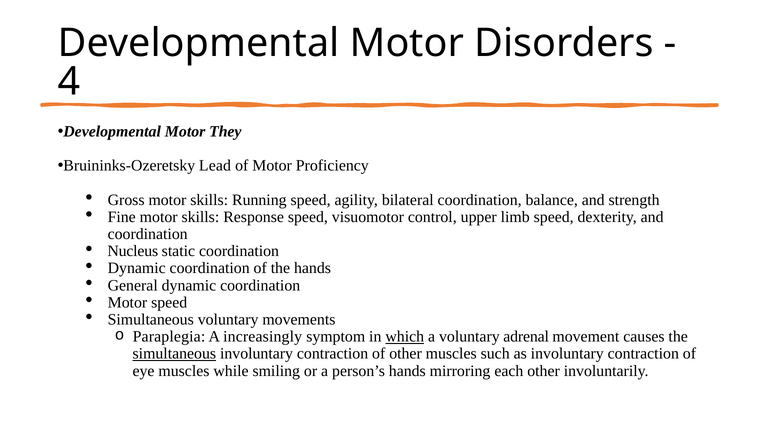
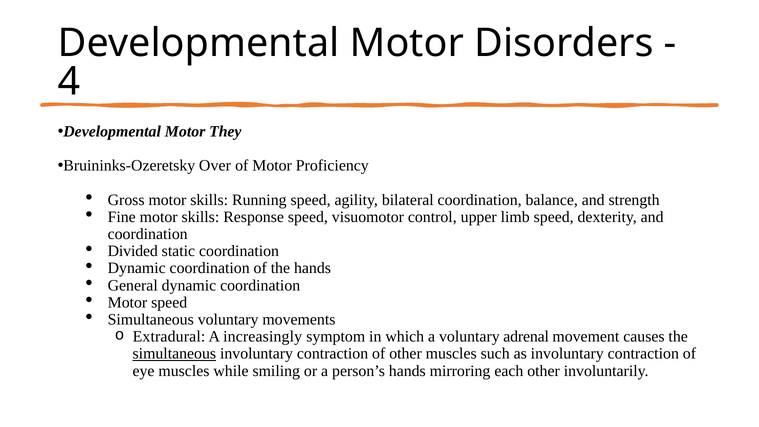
Lead: Lead -> Over
Nucleus: Nucleus -> Divided
Paraplegia: Paraplegia -> Extradural
which underline: present -> none
